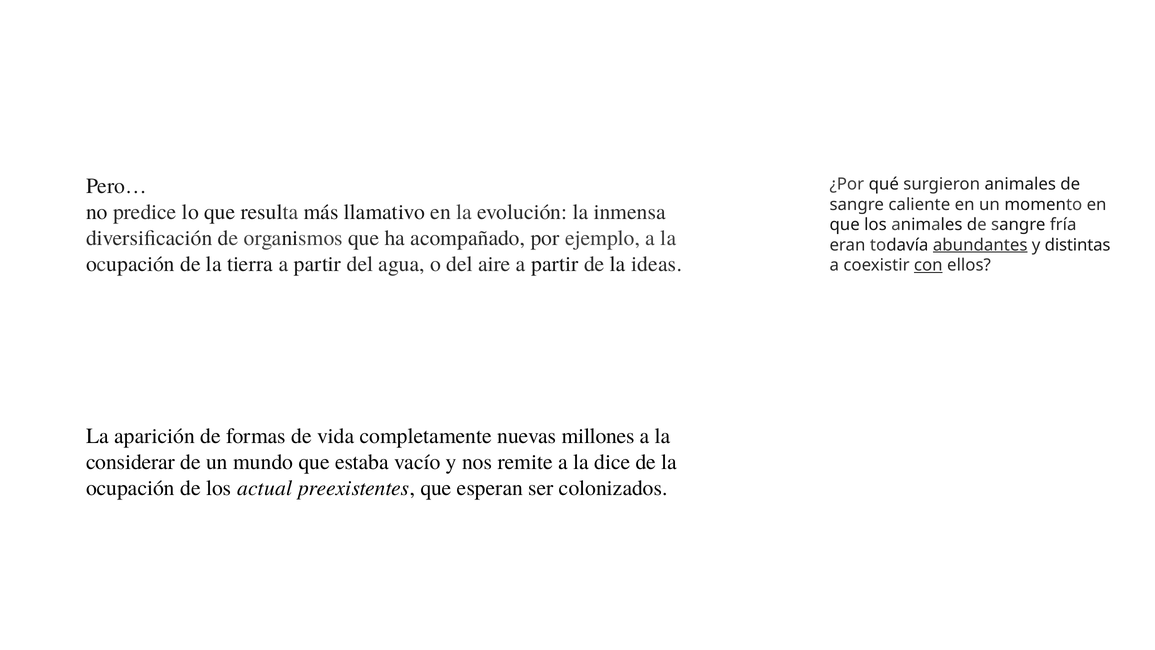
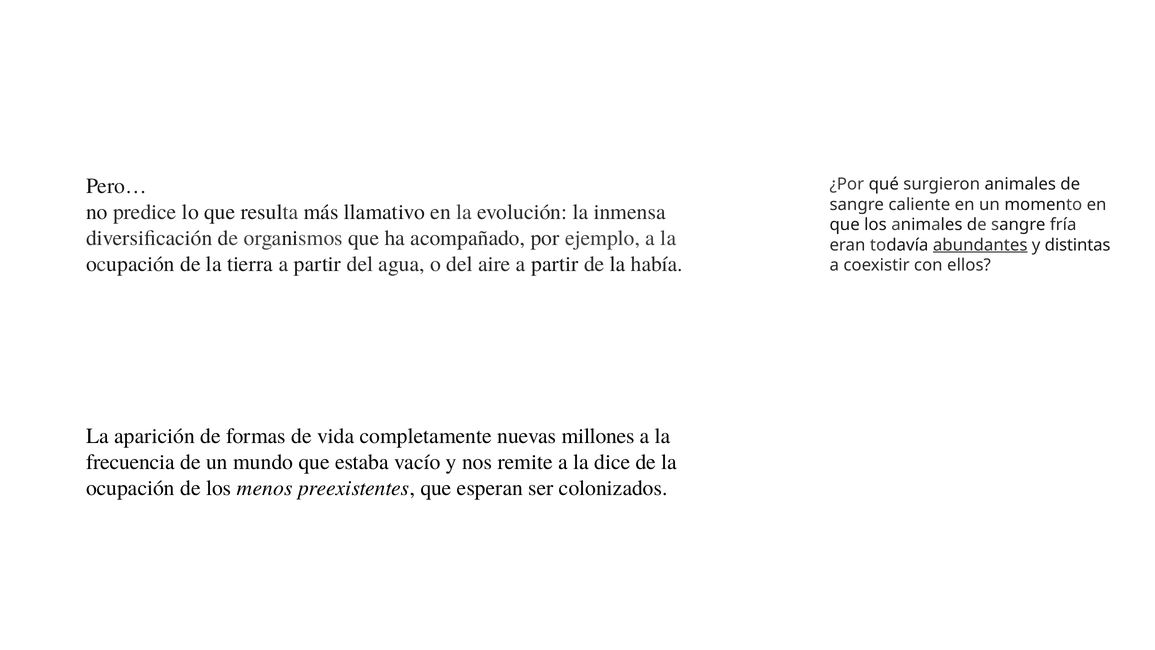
ideas: ideas -> había
con underline: present -> none
considerar: considerar -> frecuencia
actual: actual -> menos
